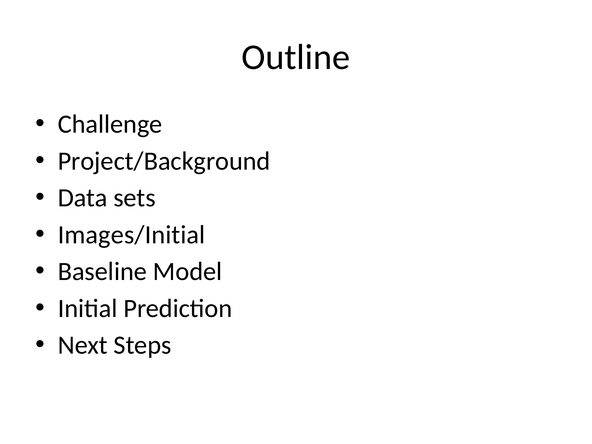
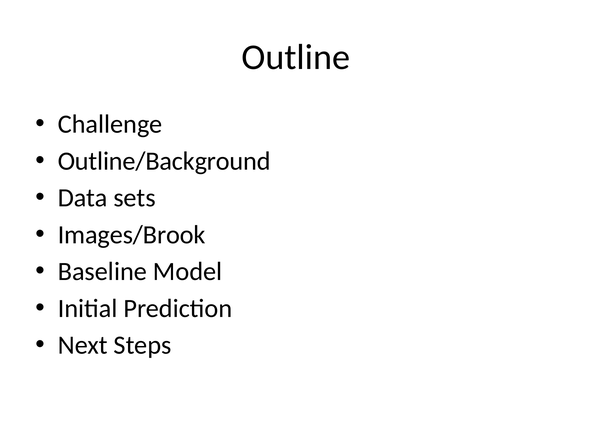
Project/Background: Project/Background -> Outline/Background
Images/Initial: Images/Initial -> Images/Brook
